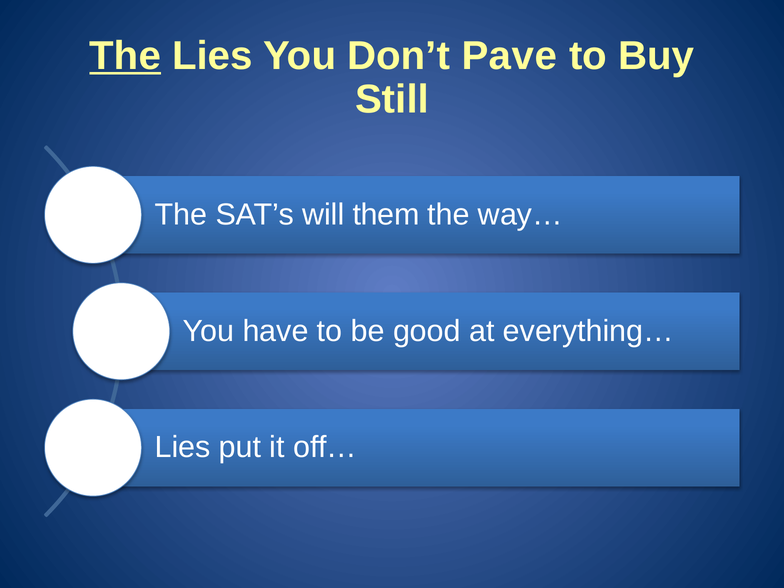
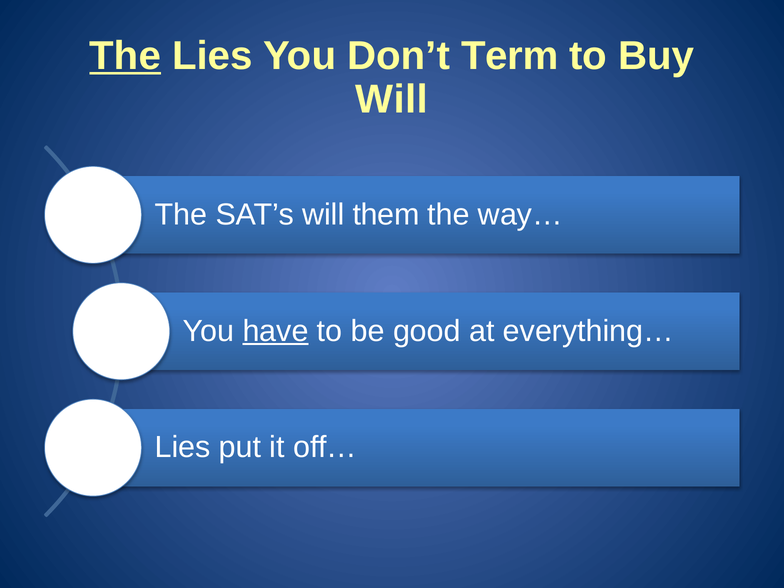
Pave: Pave -> Term
Still at (392, 100): Still -> Will
have underline: none -> present
